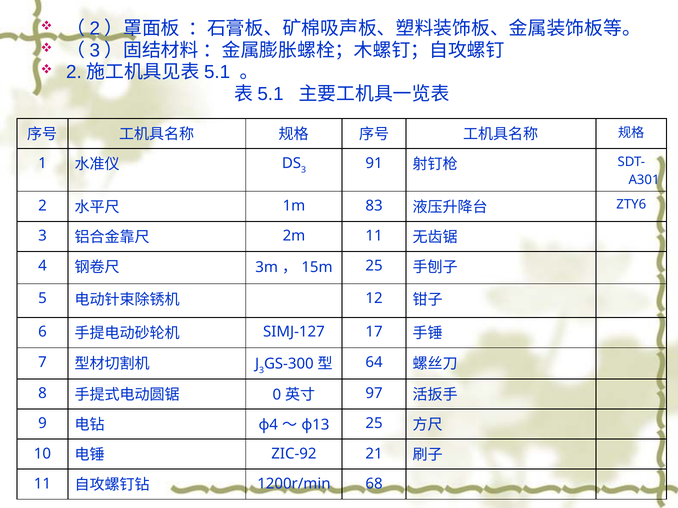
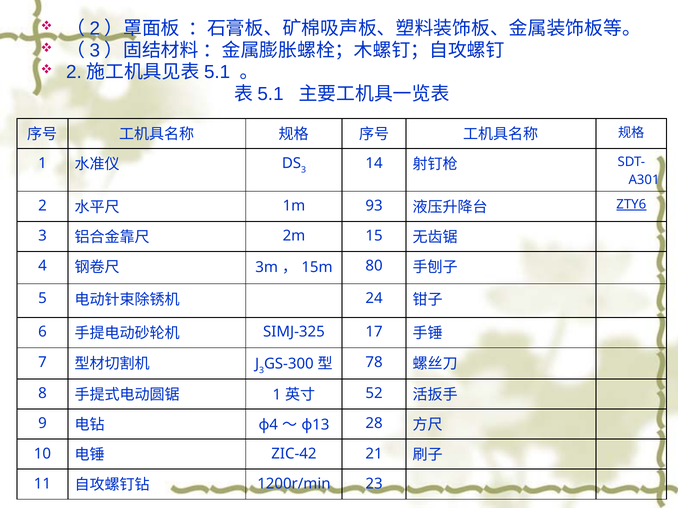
91: 91 -> 14
83: 83 -> 93
ZTY6 underline: none -> present
2m 11: 11 -> 15
25 at (374, 266): 25 -> 80
12: 12 -> 24
SIMJ-127: SIMJ-127 -> SIMJ-325
64: 64 -> 78
0 at (277, 395): 0 -> 1
97: 97 -> 52
25 at (374, 424): 25 -> 28
ZIC-92: ZIC-92 -> ZIC-42
68: 68 -> 23
